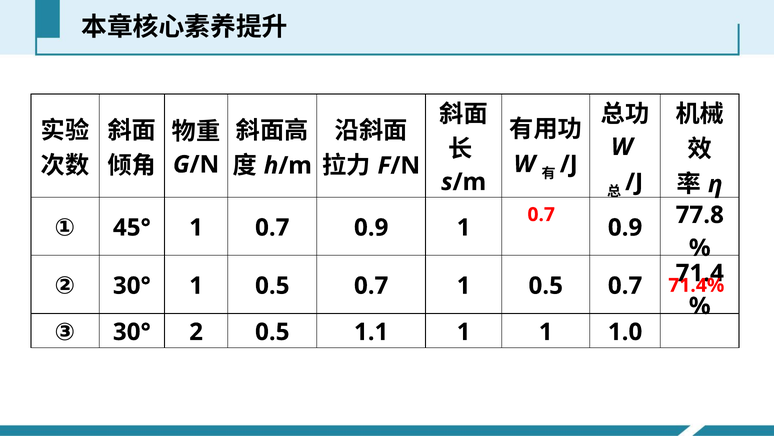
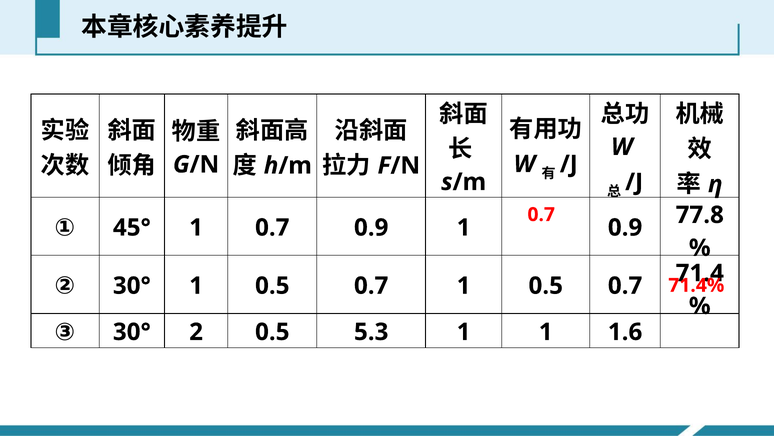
1.1: 1.1 -> 5.3
1.0: 1.0 -> 1.6
